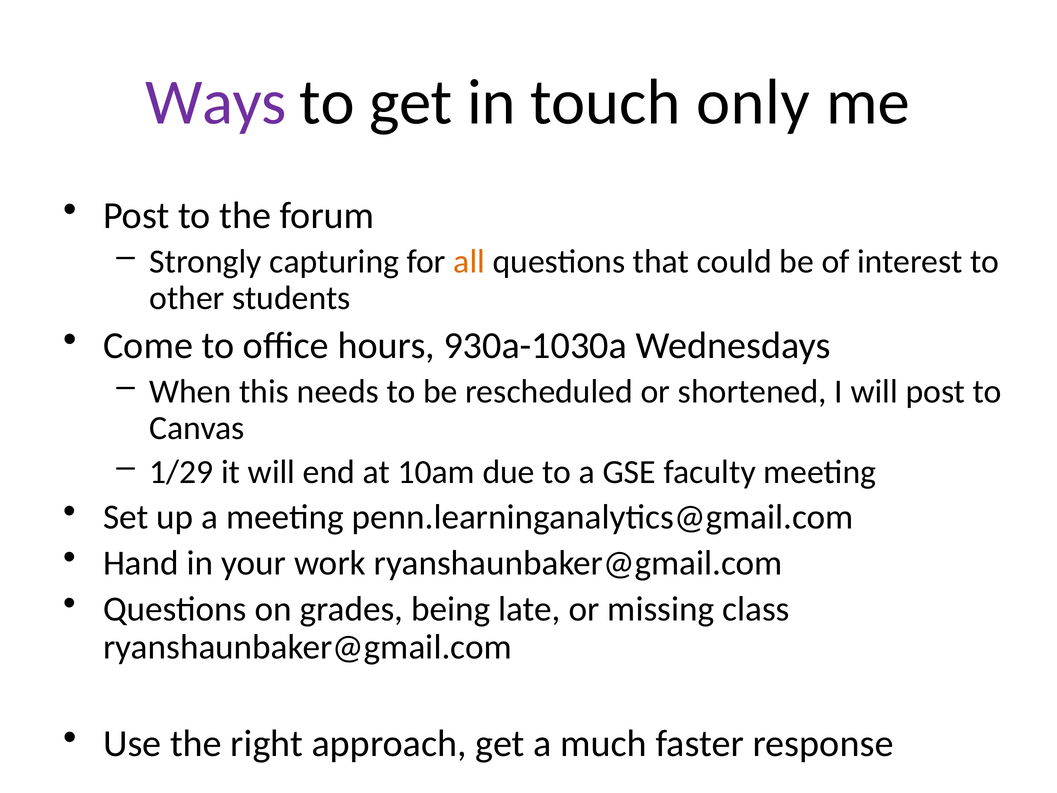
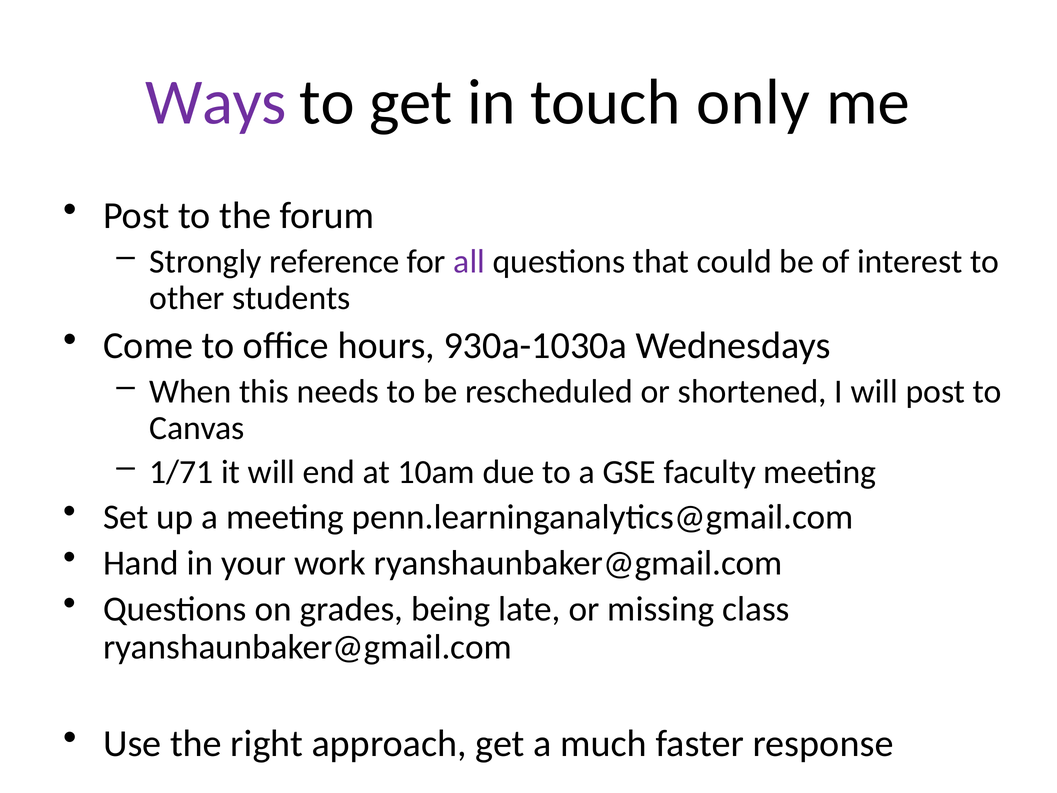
capturing: capturing -> reference
all colour: orange -> purple
1/29: 1/29 -> 1/71
